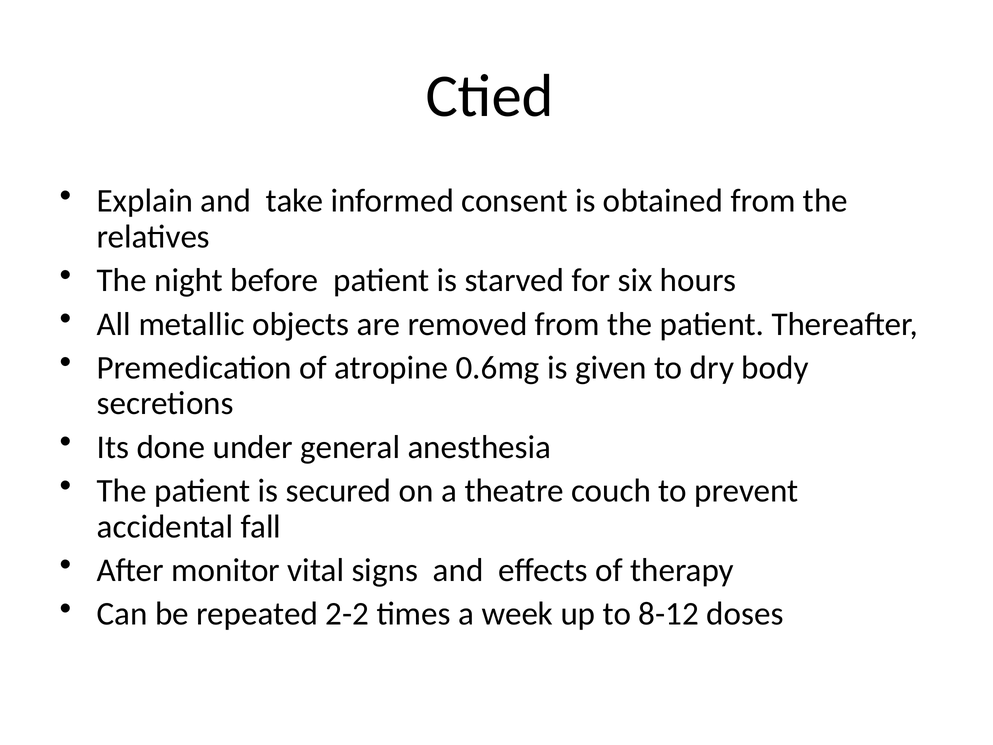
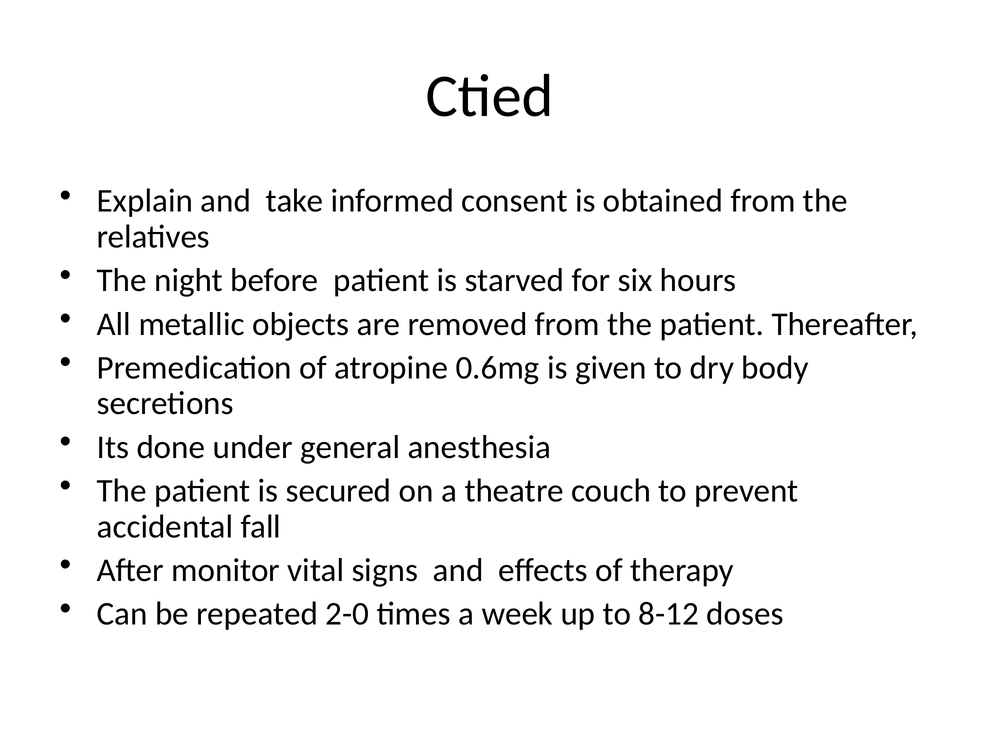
2-2: 2-2 -> 2-0
